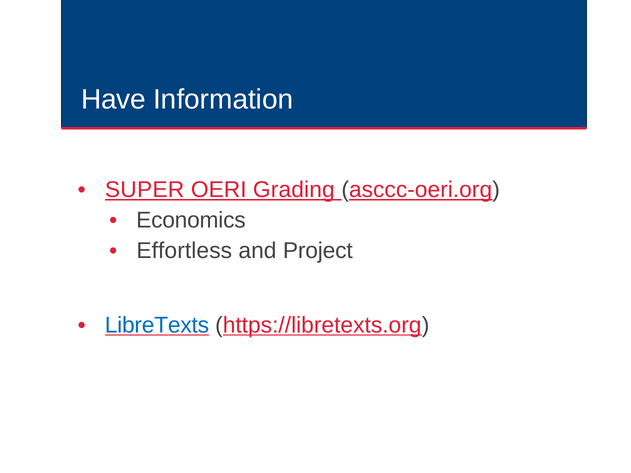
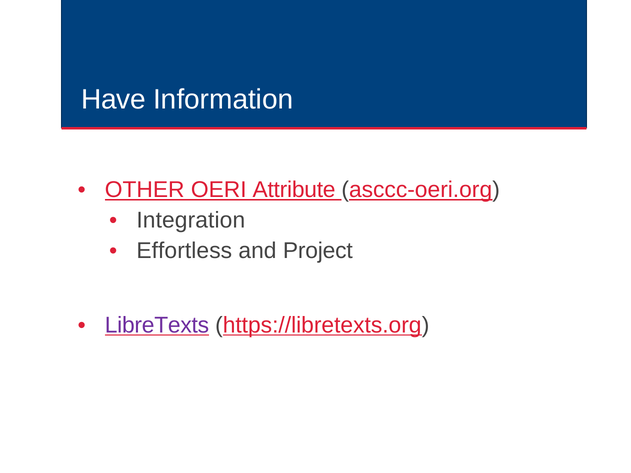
SUPER: SUPER -> OTHER
Grading: Grading -> Attribute
Economics: Economics -> Integration
LibreTexts colour: blue -> purple
